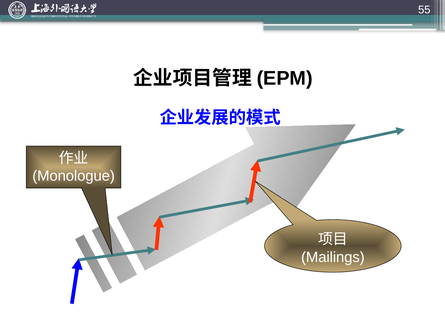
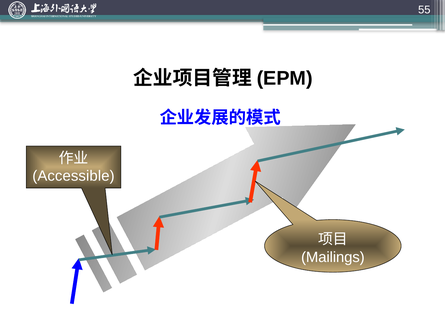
Monologue: Monologue -> Accessible
